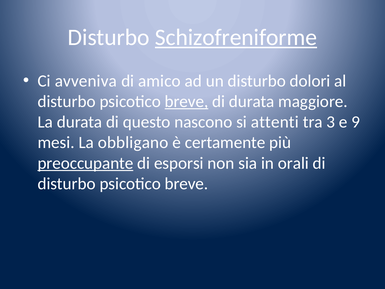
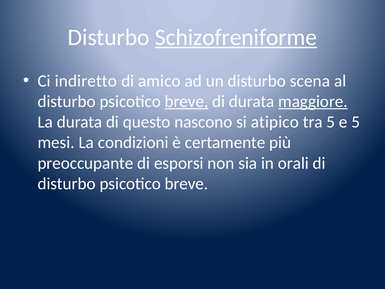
avveniva: avveniva -> indiretto
dolori: dolori -> scena
maggiore underline: none -> present
attenti: attenti -> atipico
tra 3: 3 -> 5
e 9: 9 -> 5
obbligano: obbligano -> condizioni
preoccupante underline: present -> none
